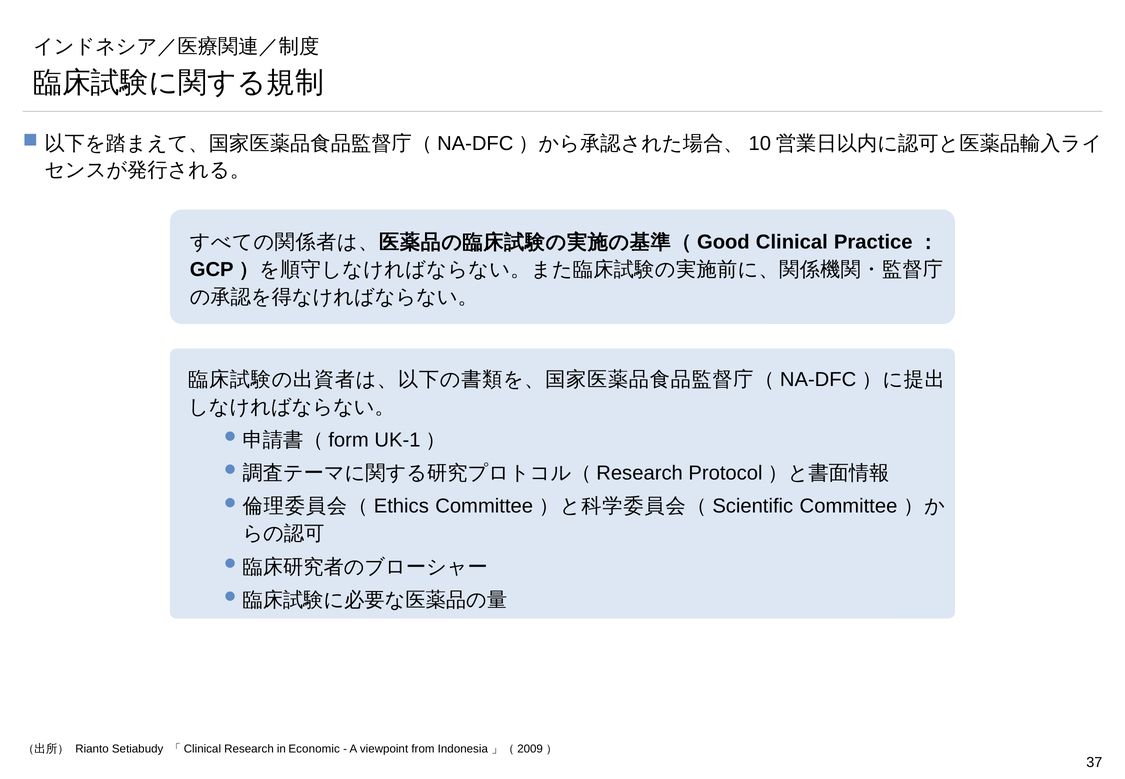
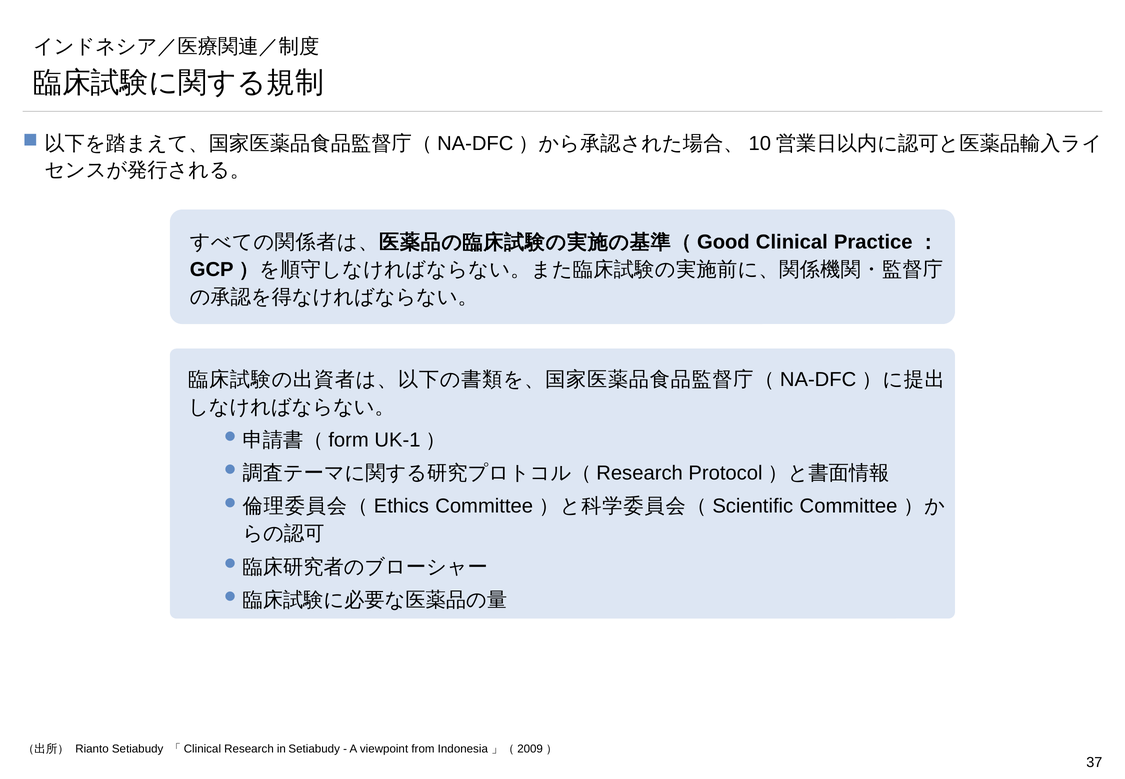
in Economic: Economic -> Setiabudy
